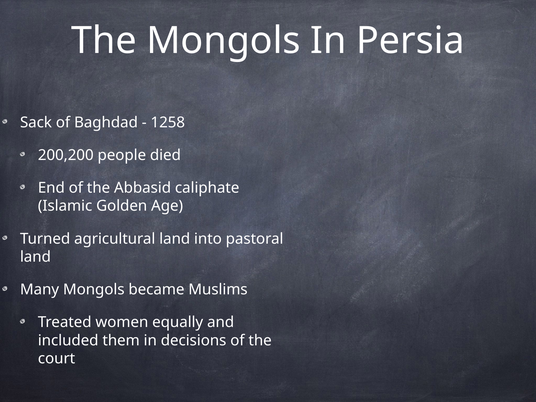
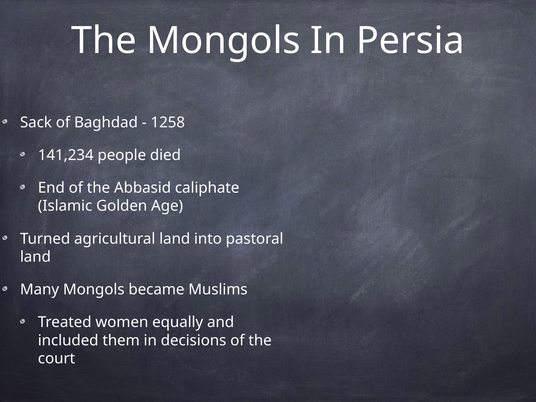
200,200: 200,200 -> 141,234
